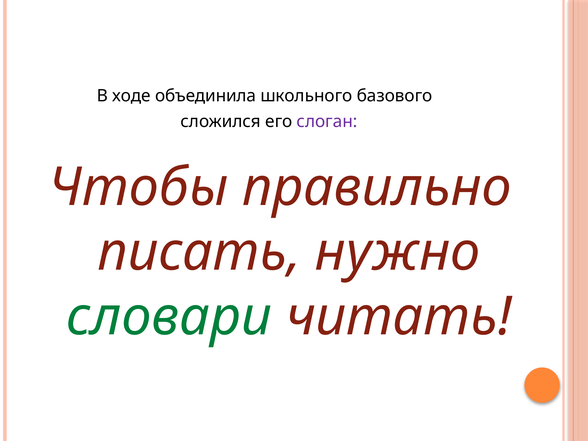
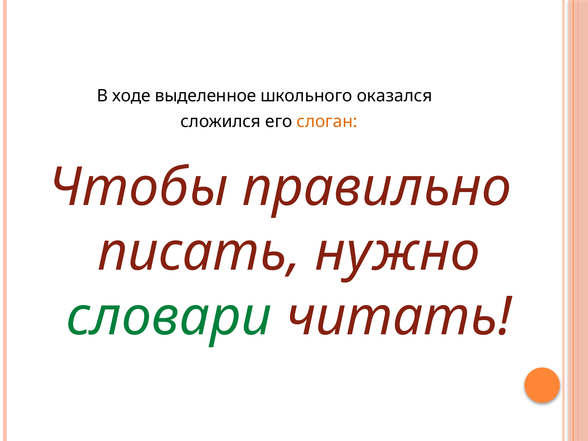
объединила: объединила -> выделенное
базового: базового -> оказался
слоган colour: purple -> orange
